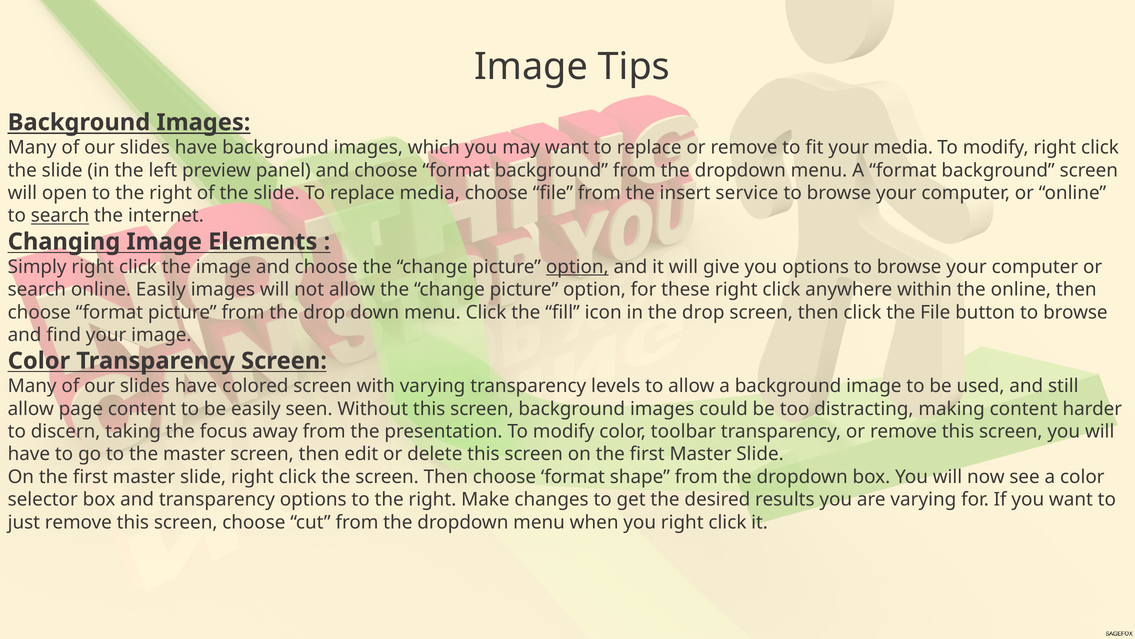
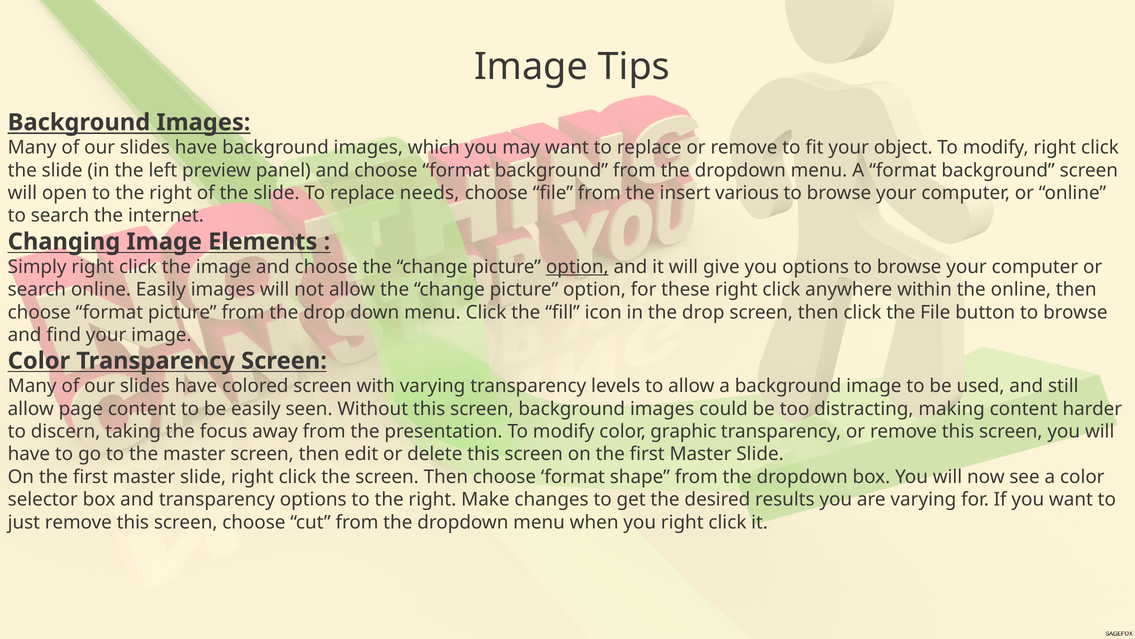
your media: media -> object
replace media: media -> needs
service: service -> various
search at (60, 216) underline: present -> none
toolbar: toolbar -> graphic
